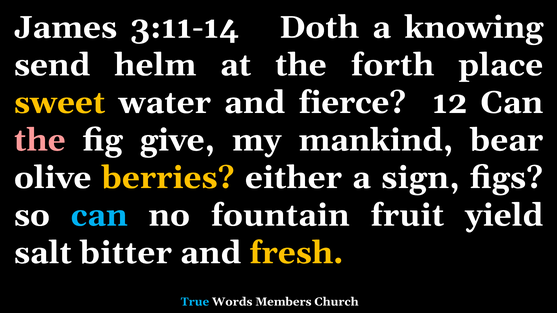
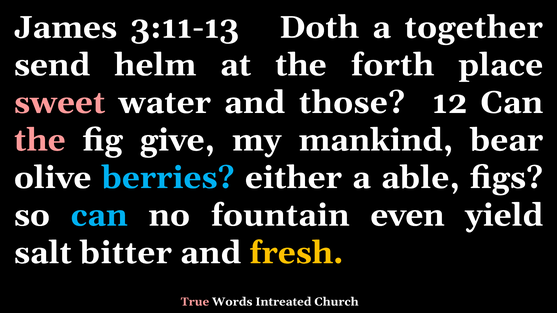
3:11-14: 3:11-14 -> 3:11-13
knowing: knowing -> together
sweet colour: yellow -> pink
fierce: fierce -> those
berries colour: yellow -> light blue
sign: sign -> able
fruit: fruit -> even
True colour: light blue -> pink
Members: Members -> Intreated
